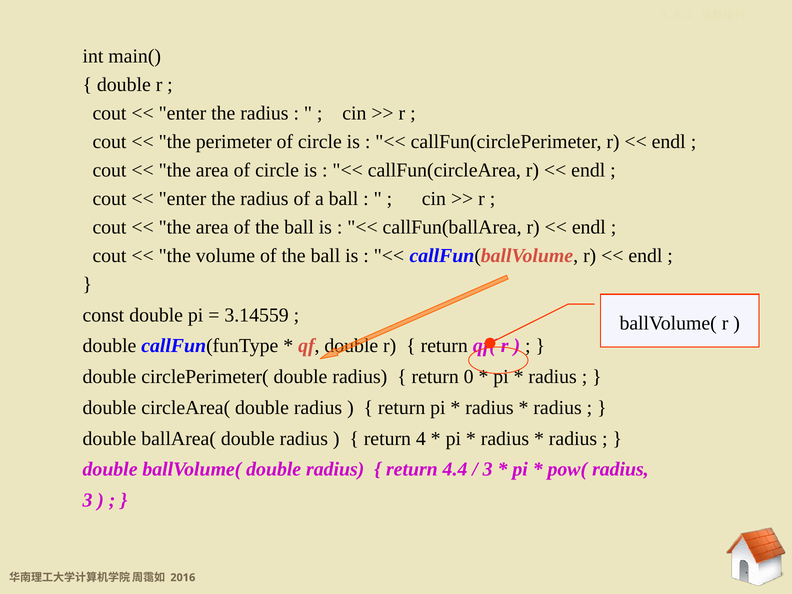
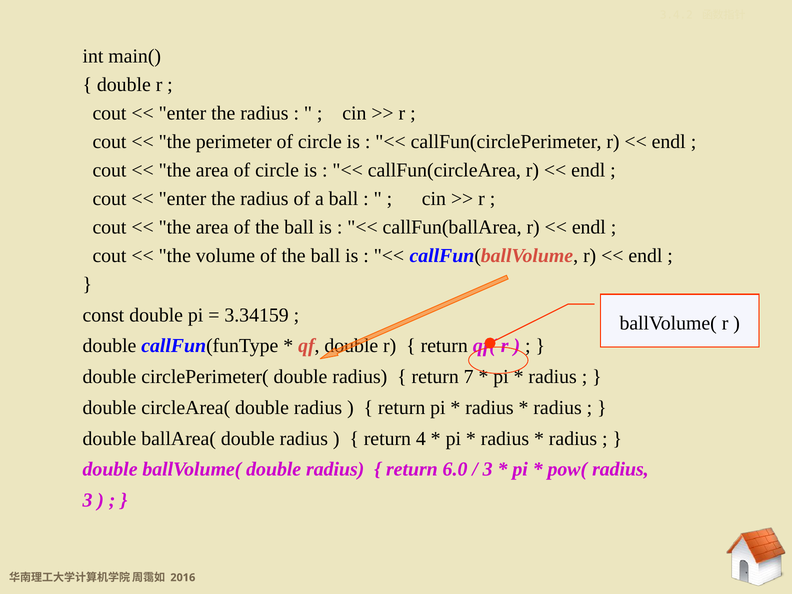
3.14559: 3.14559 -> 3.34159
0: 0 -> 7
4.4: 4.4 -> 6.0
